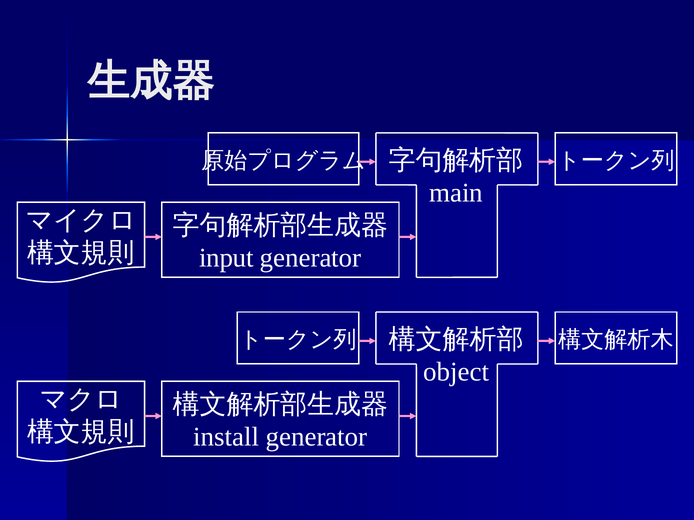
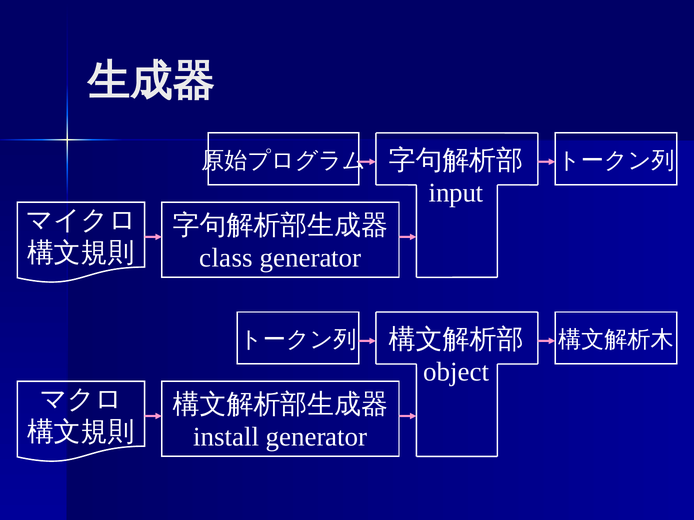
main: main -> input
input: input -> class
